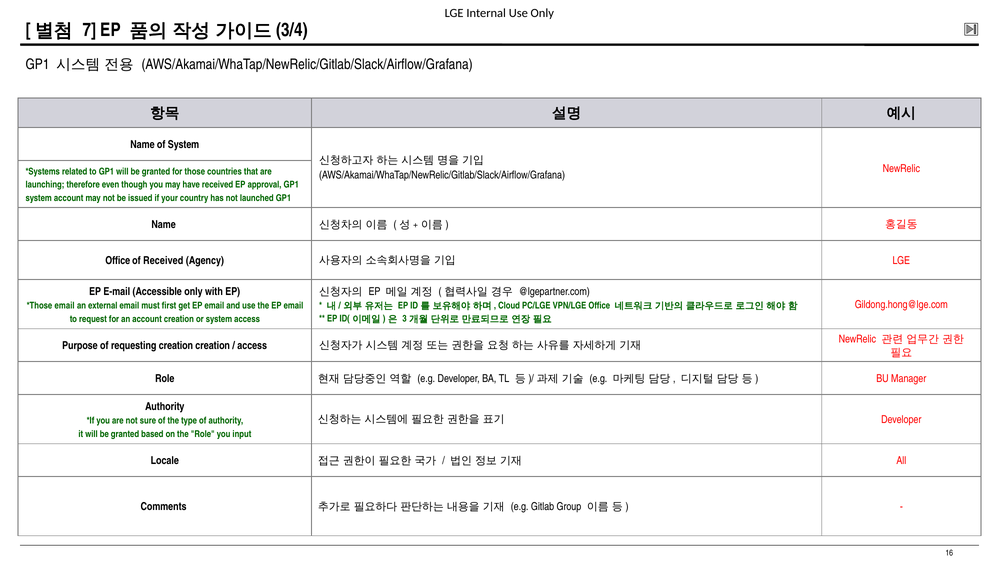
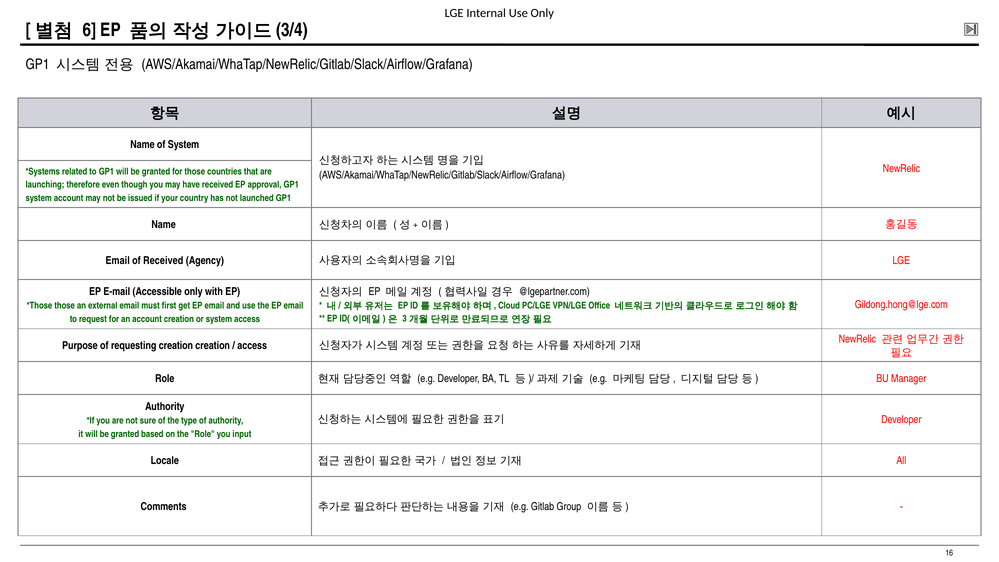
7: 7 -> 6
Office at (118, 261): Office -> Email
email at (65, 306): email -> those
